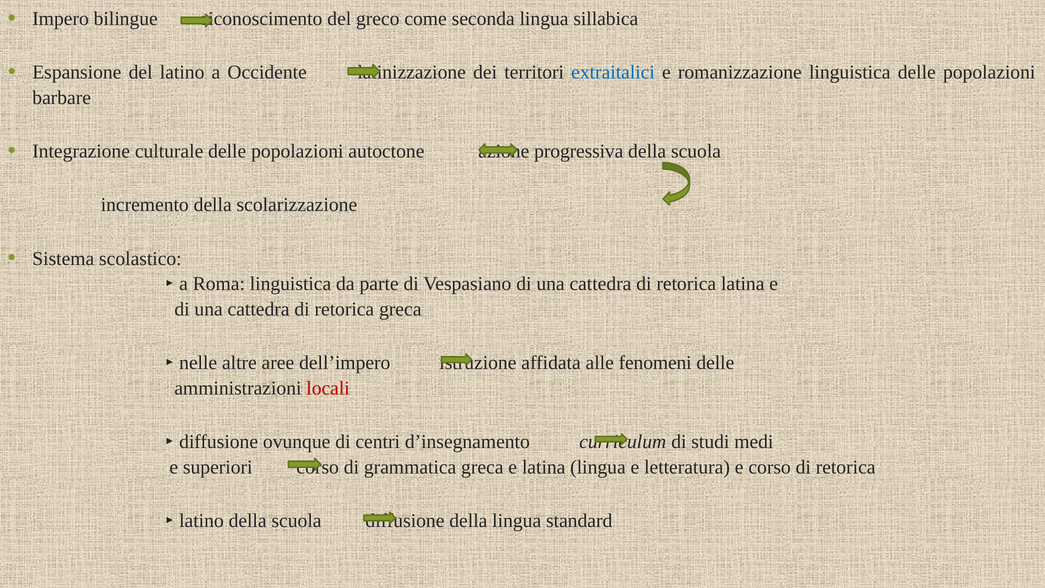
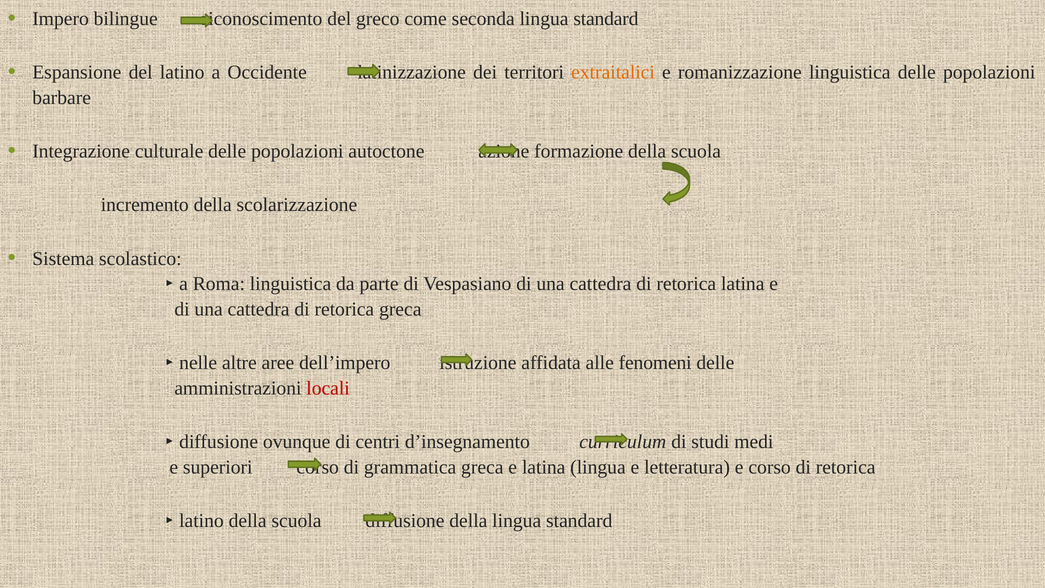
seconda lingua sillabica: sillabica -> standard
extraitalici colour: blue -> orange
progressiva: progressiva -> formazione
